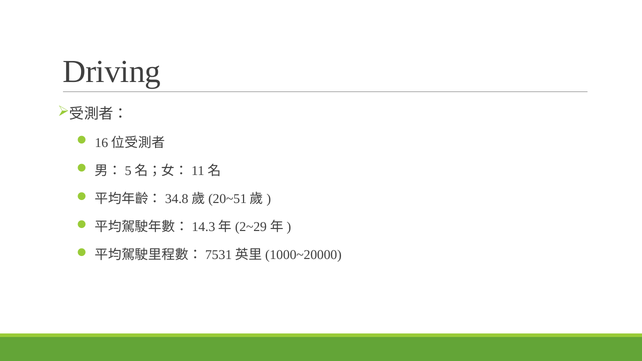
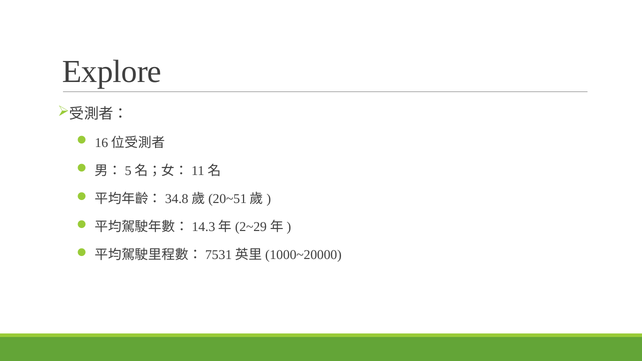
Driving: Driving -> Explore
